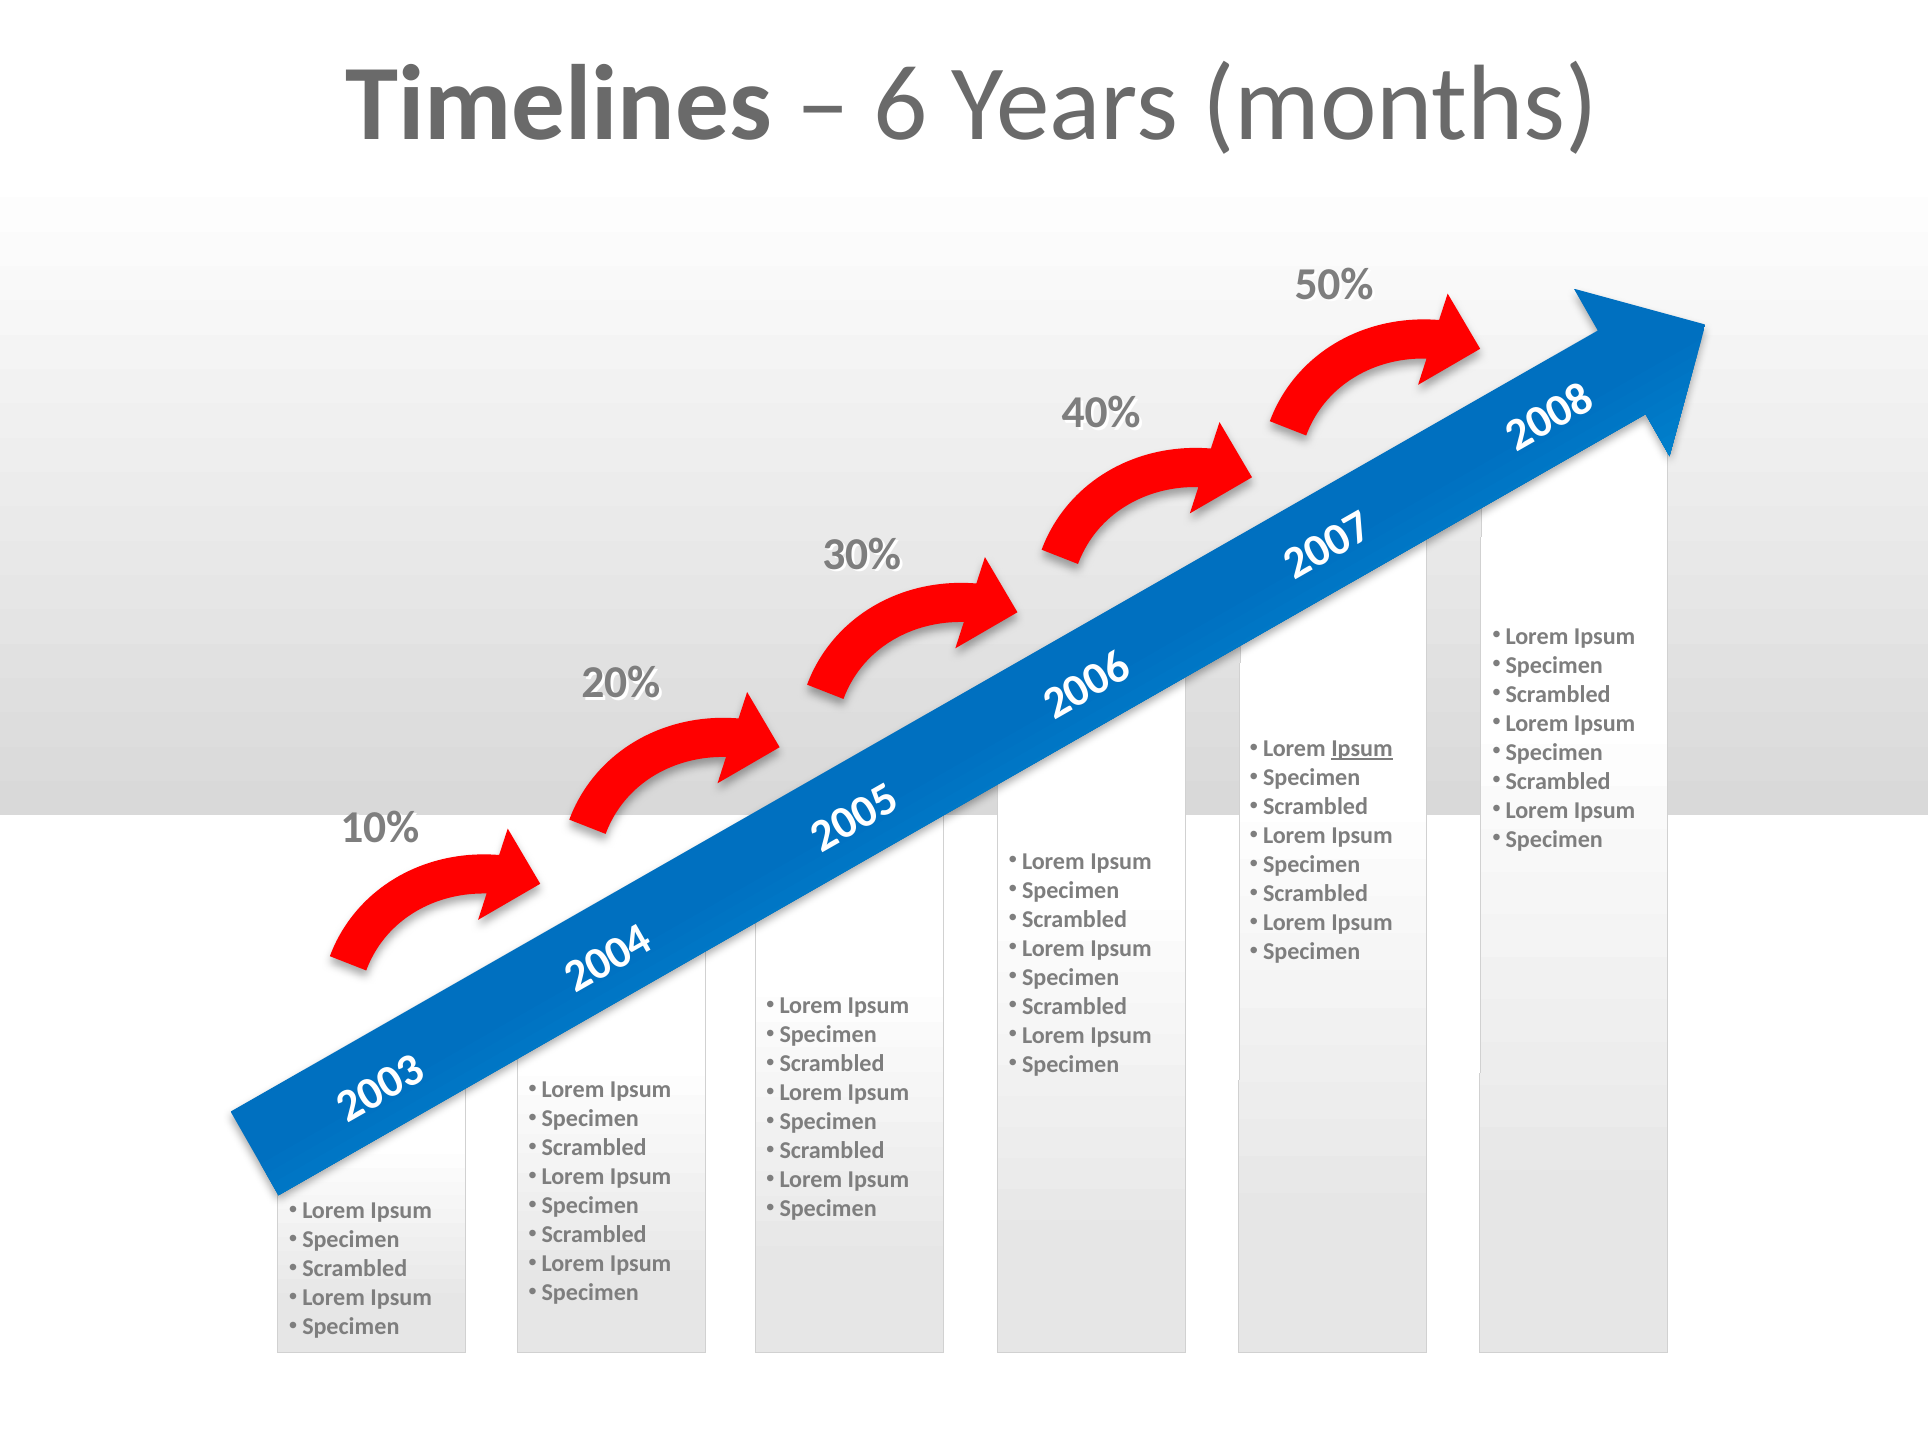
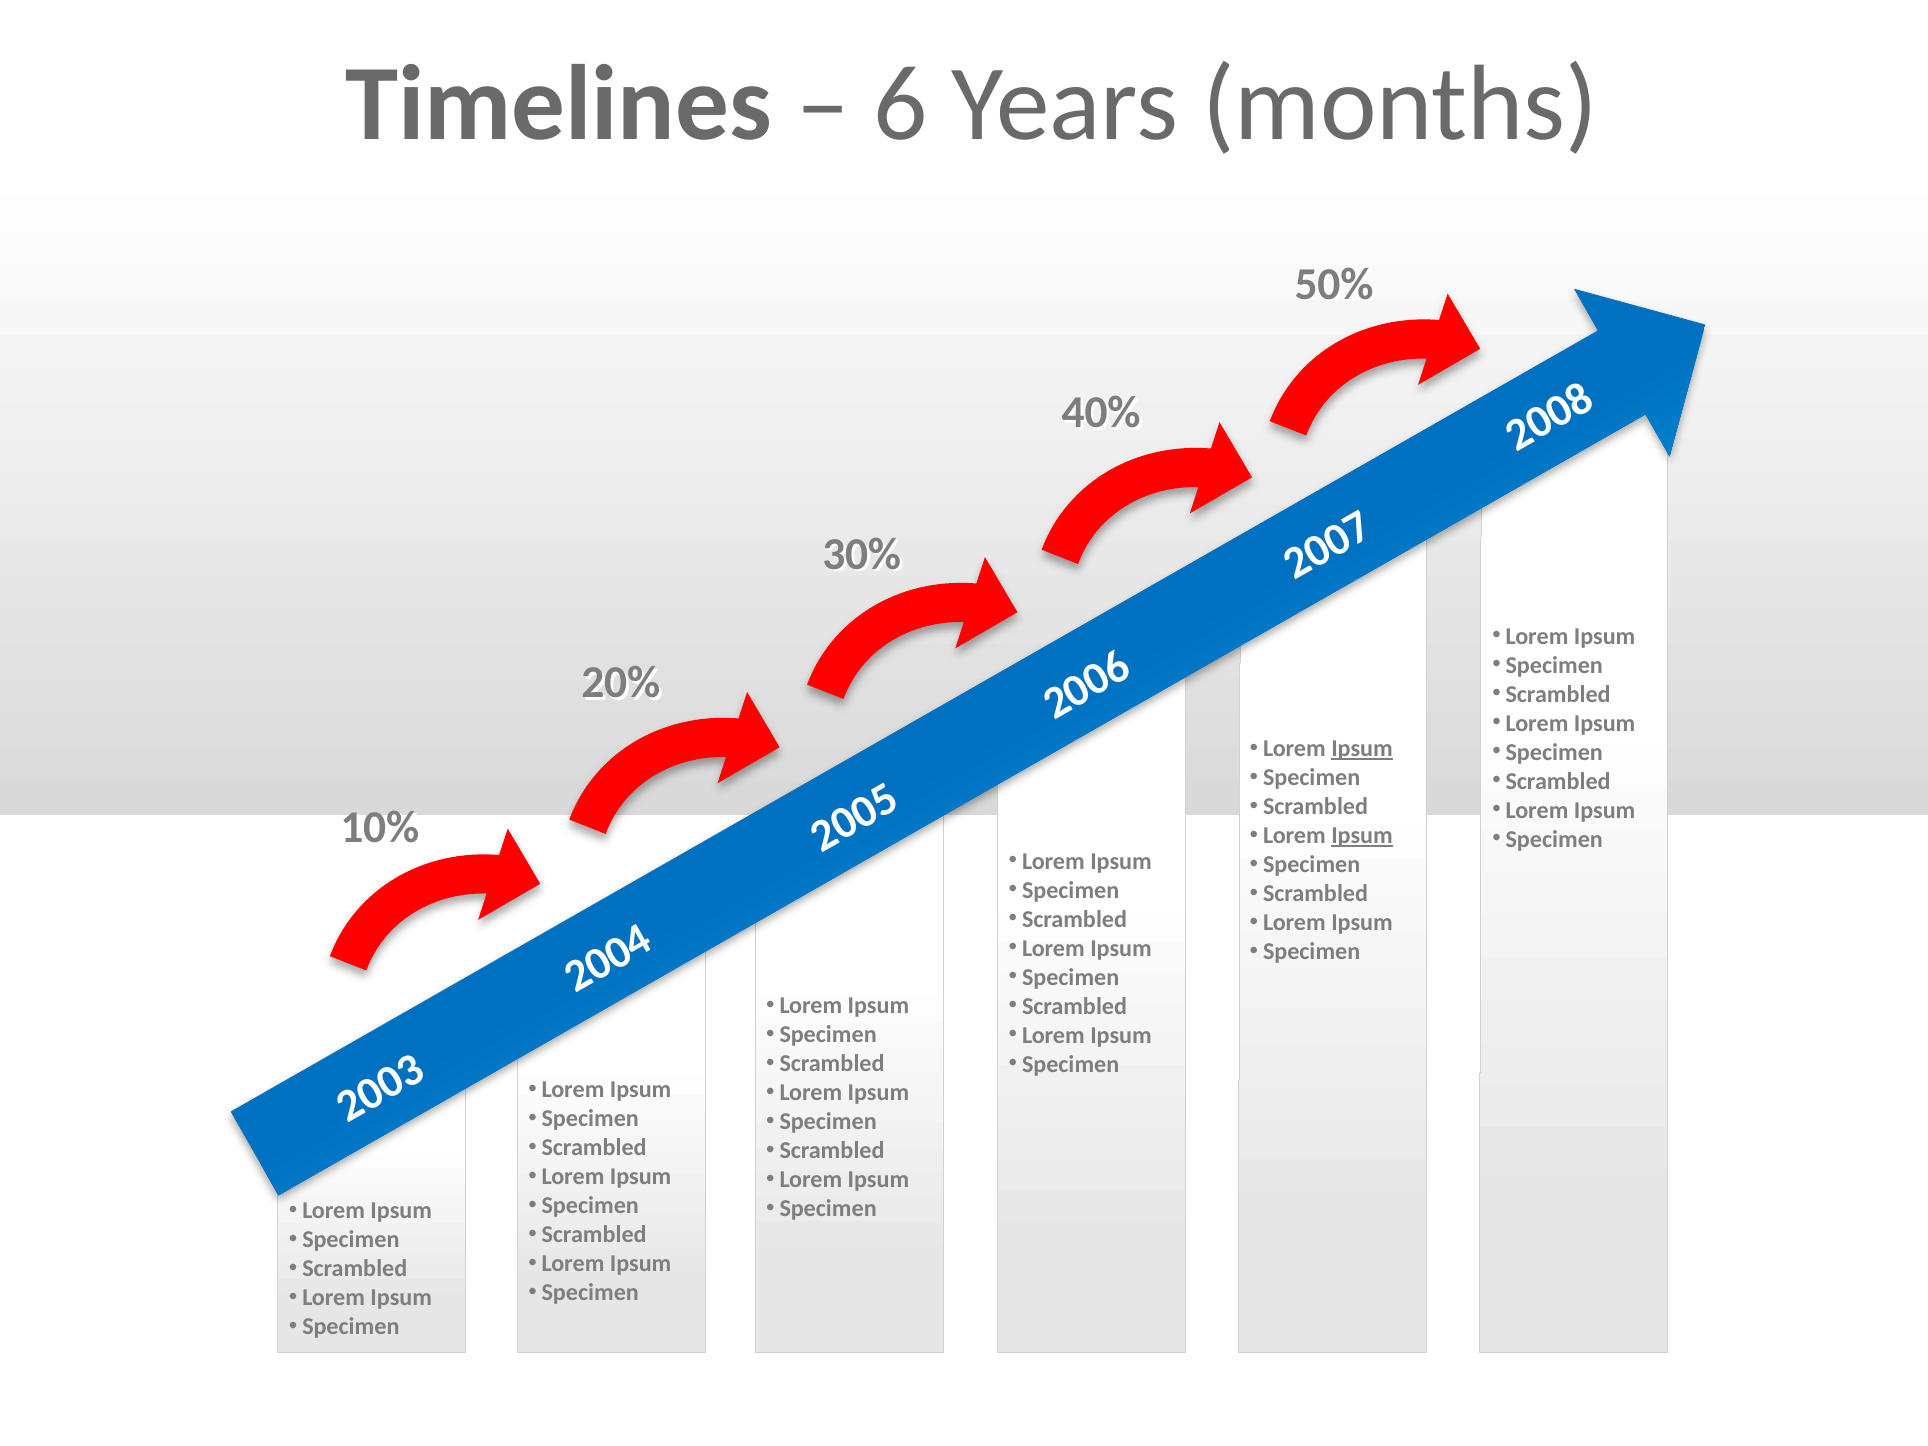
Ipsum at (1362, 836) underline: none -> present
